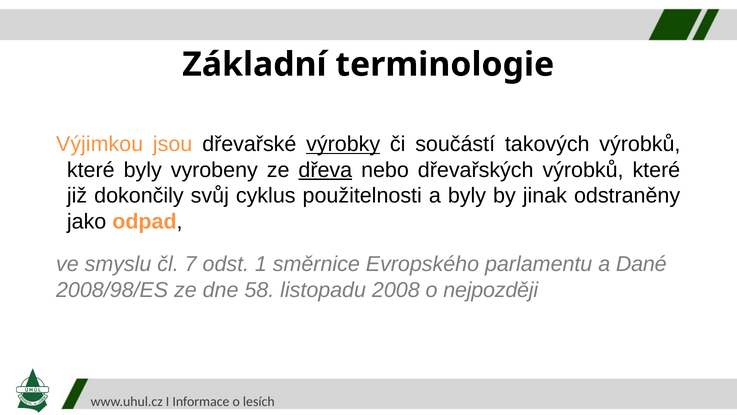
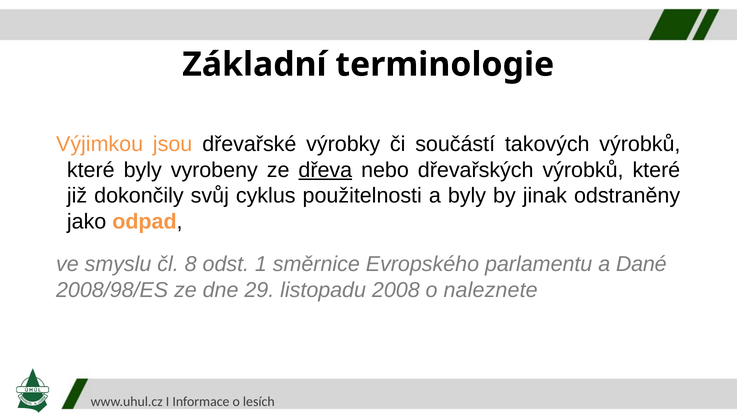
výrobky underline: present -> none
7: 7 -> 8
58: 58 -> 29
nejpozději: nejpozději -> naleznete
